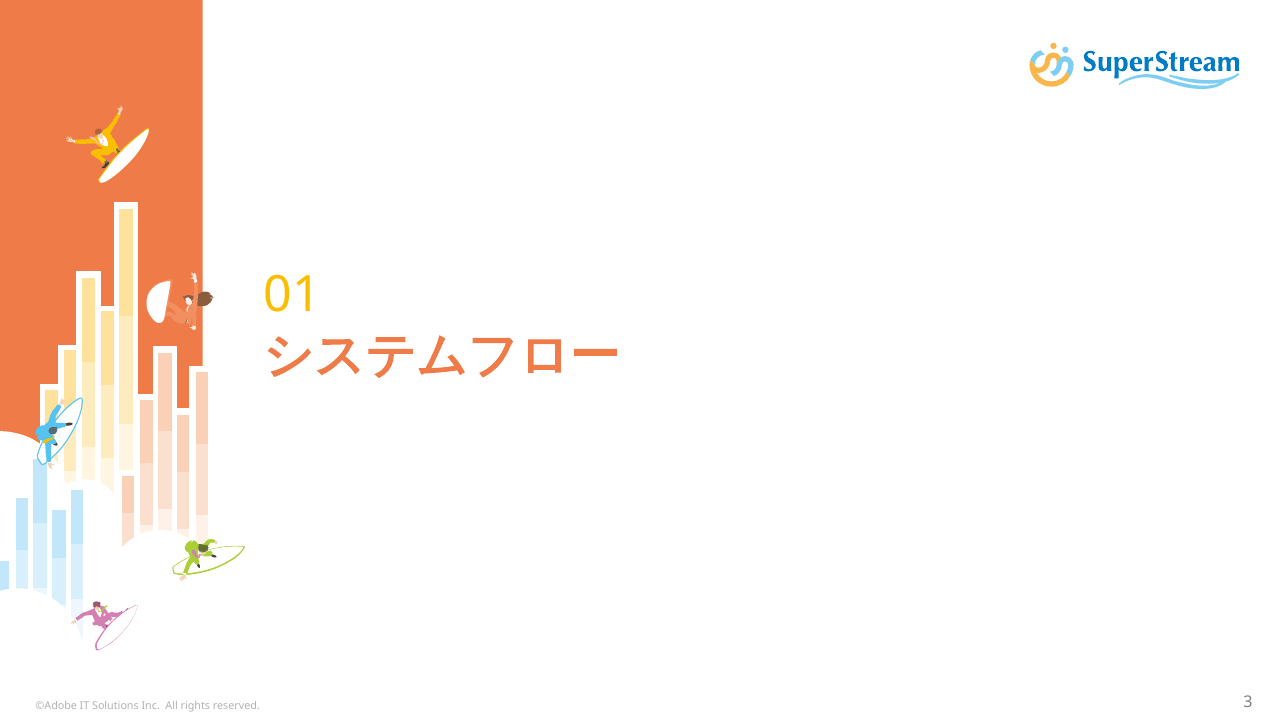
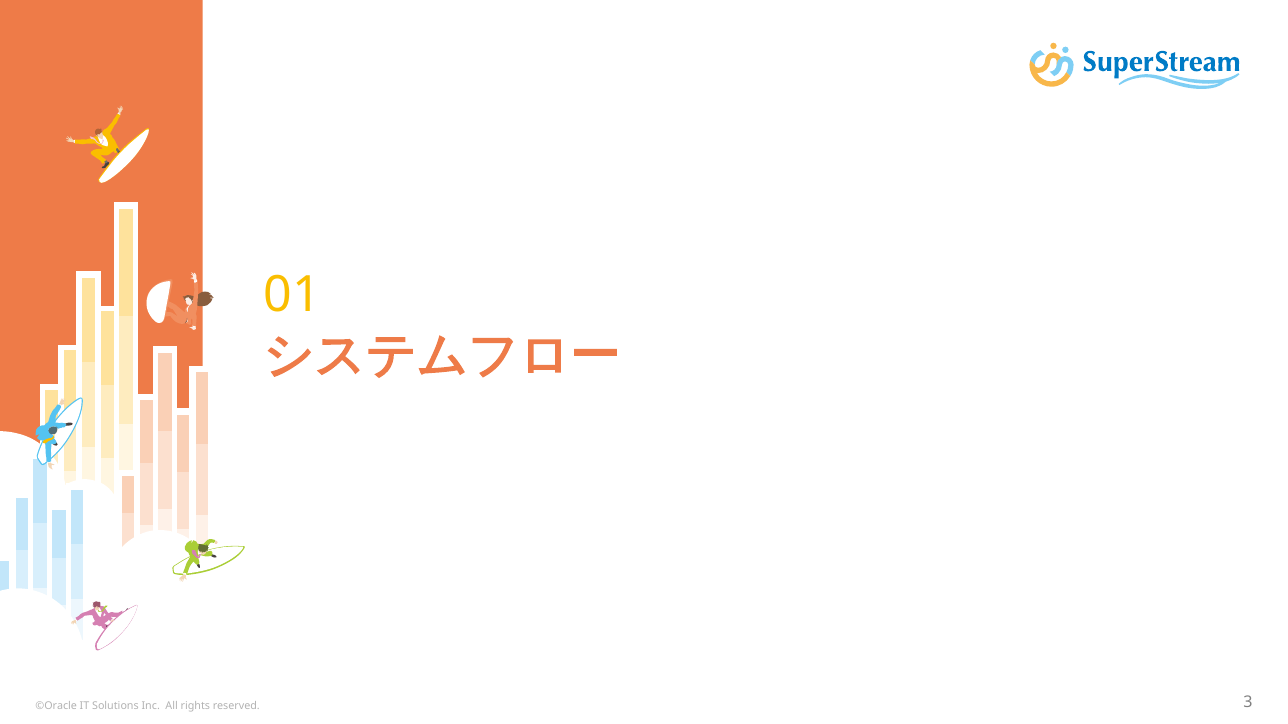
©Adobe: ©Adobe -> ©Oracle
